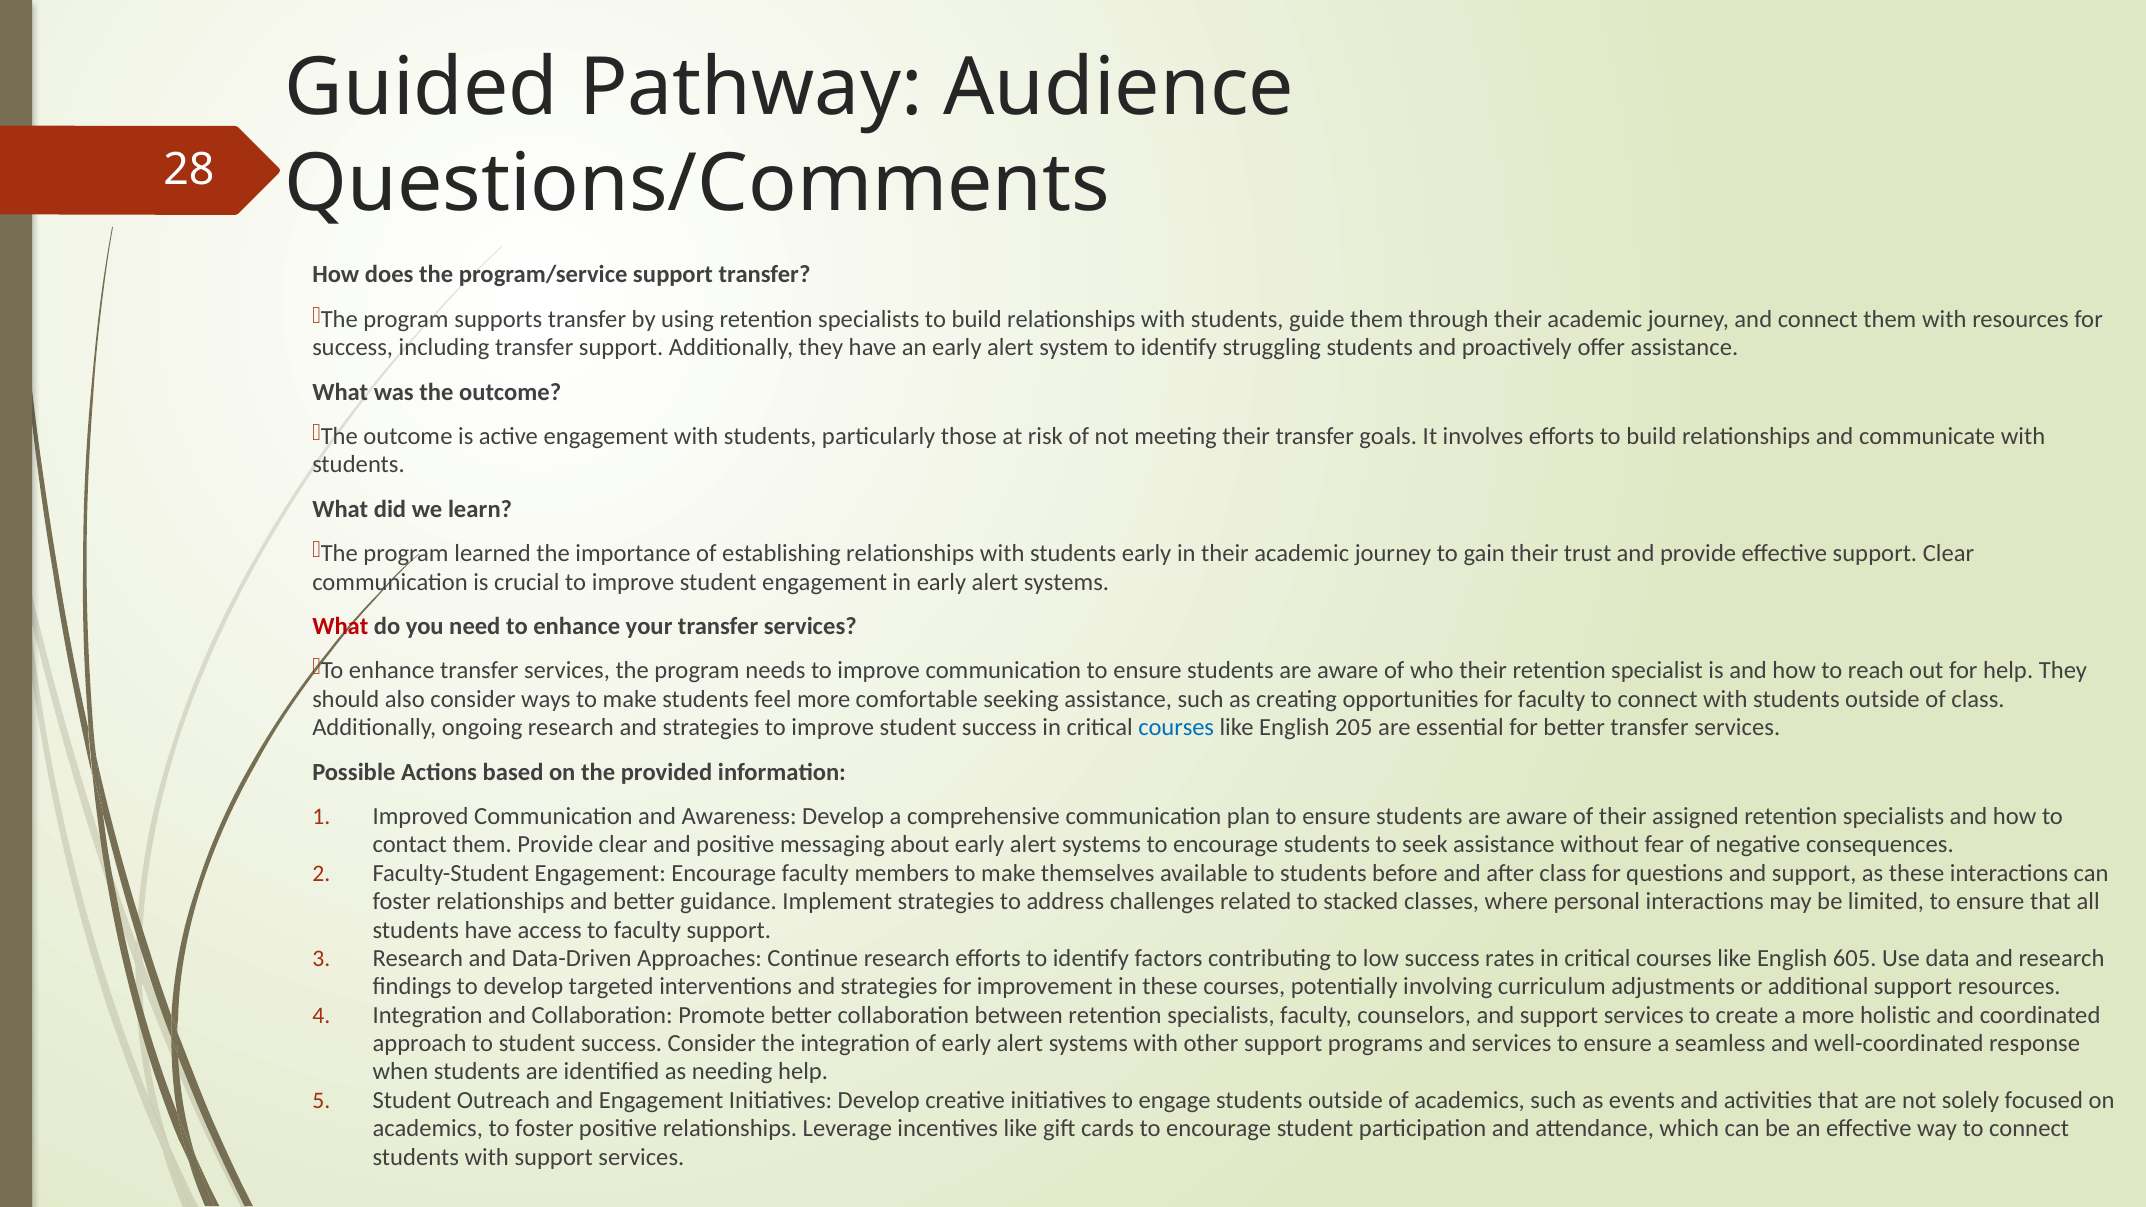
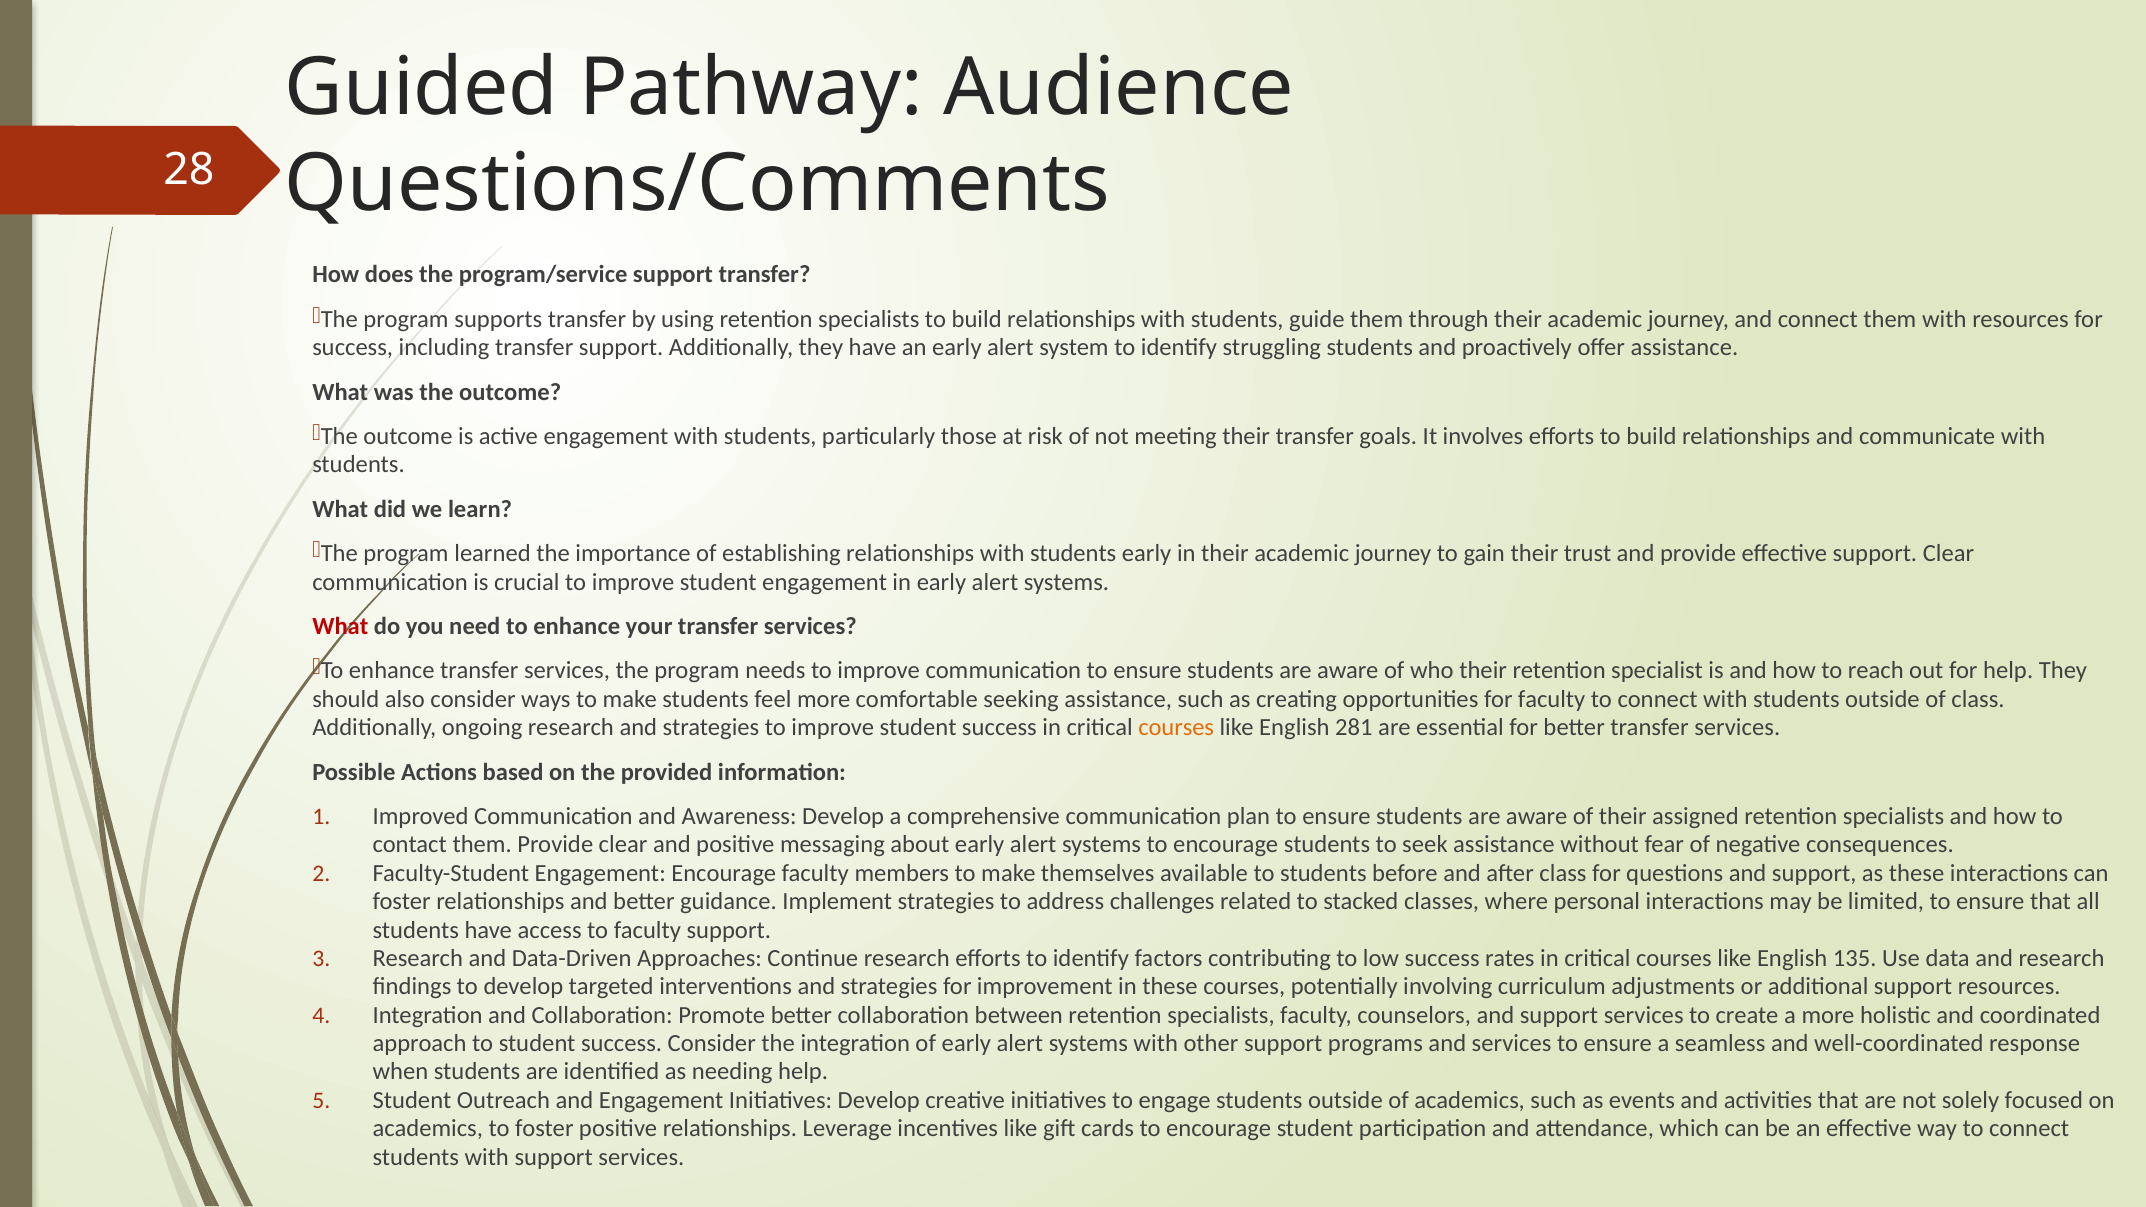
courses at (1176, 728) colour: blue -> orange
205: 205 -> 281
605: 605 -> 135
